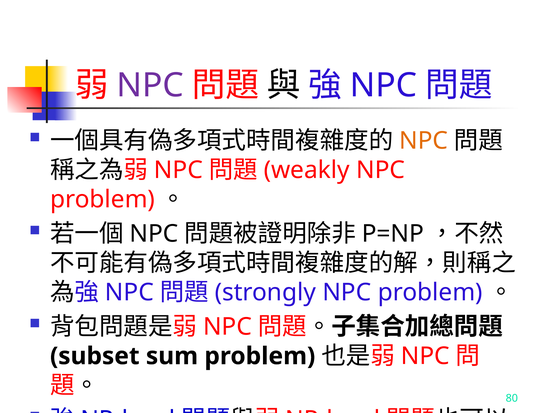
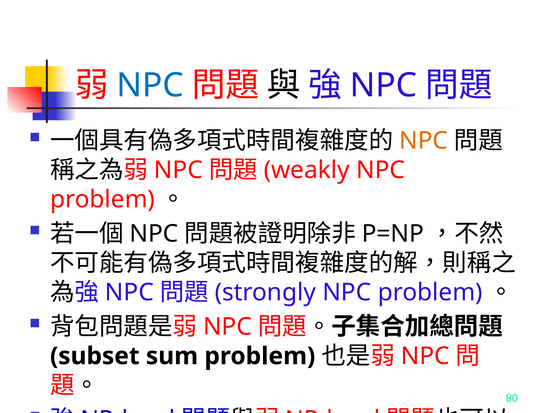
NPC at (150, 85) colour: purple -> blue
